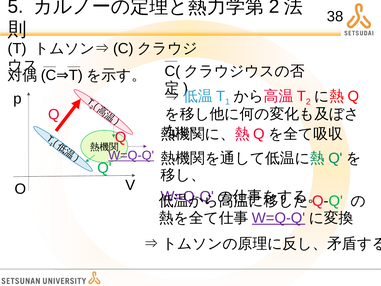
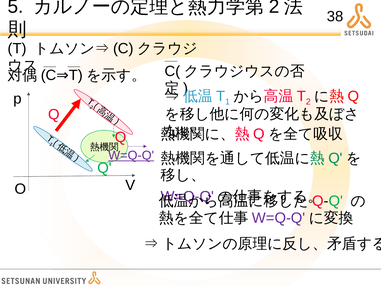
W=Q-Q at (279, 218) underline: present -> none
